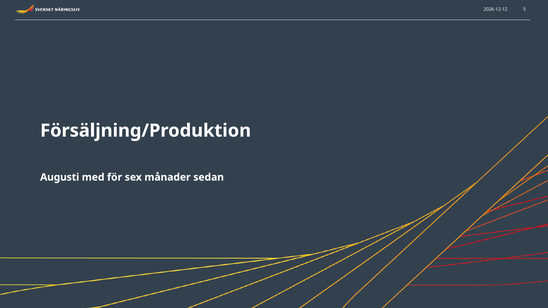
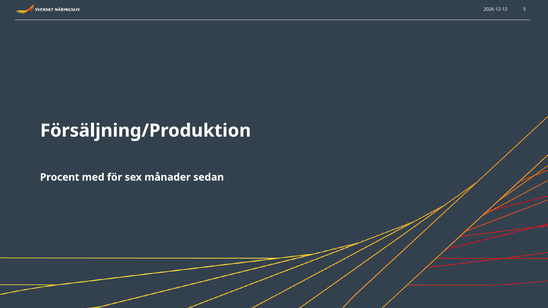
Augusti: Augusti -> Procent
